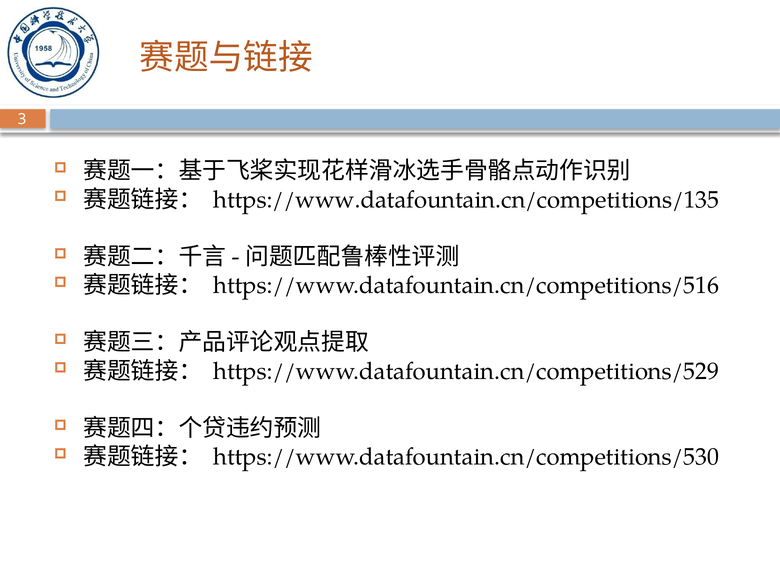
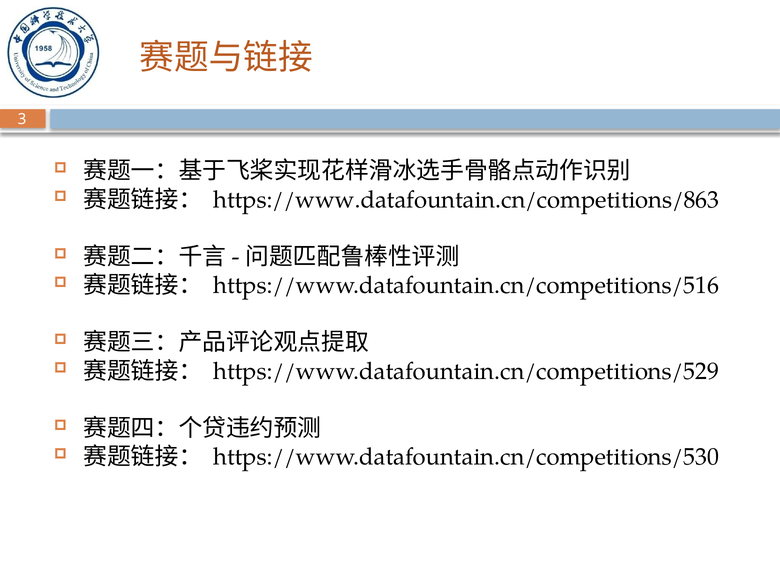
https://www.datafountain.cn/competitions/135: https://www.datafountain.cn/competitions/135 -> https://www.datafountain.cn/competitions/863
